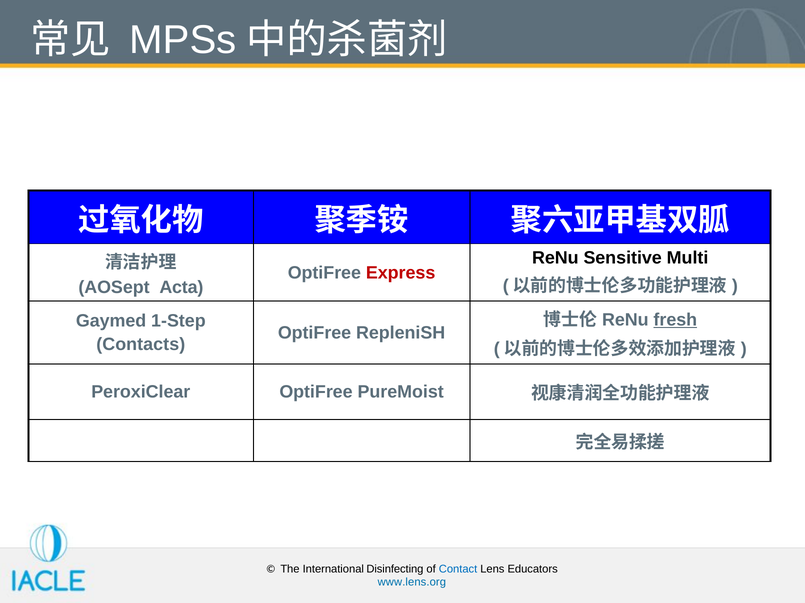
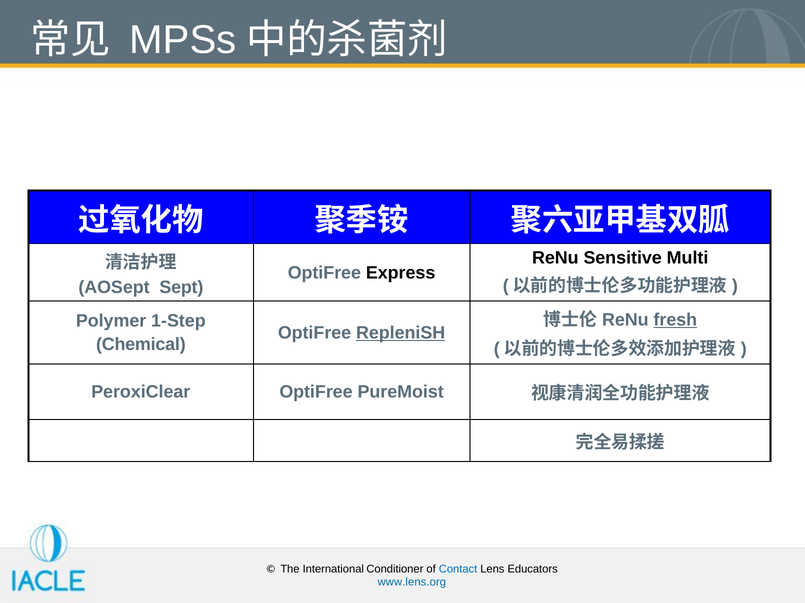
Express colour: red -> black
Acta: Acta -> Sept
Gaymed: Gaymed -> Polymer
RepleniSH underline: none -> present
Contacts: Contacts -> Chemical
Disinfecting: Disinfecting -> Conditioner
